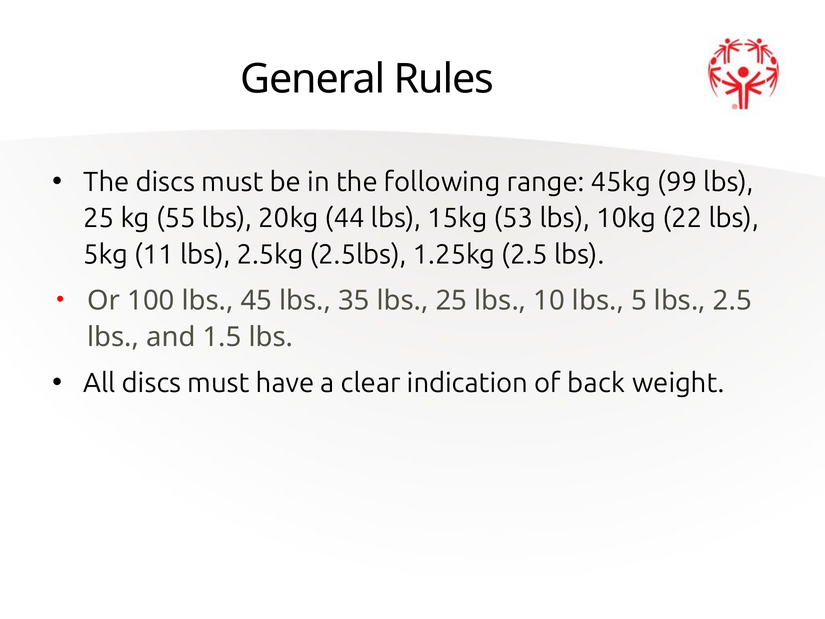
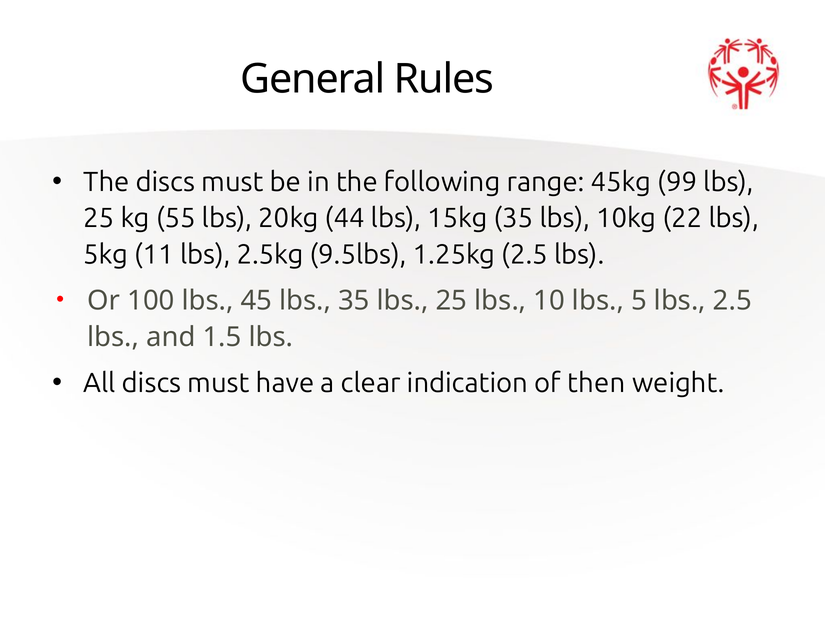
15kg 53: 53 -> 35
2.5lbs: 2.5lbs -> 9.5lbs
back: back -> then
